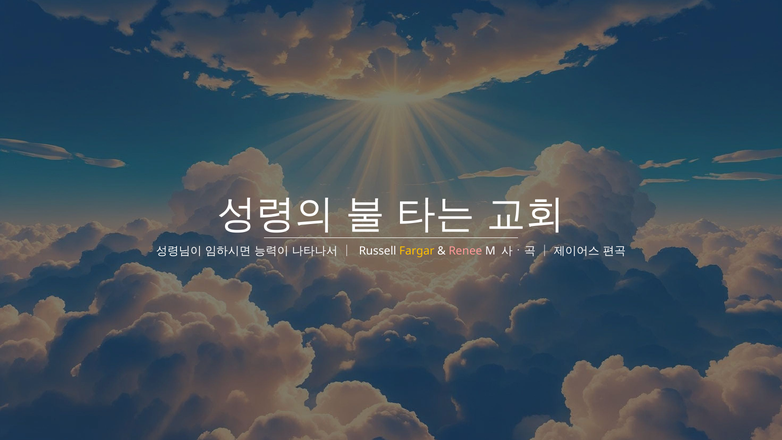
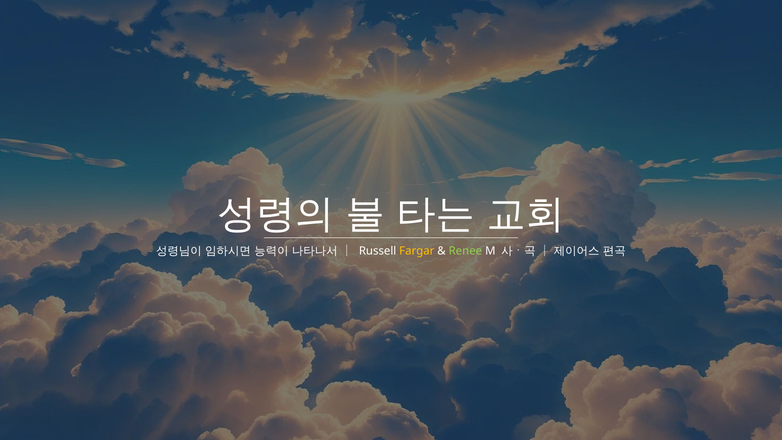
Renee colour: pink -> light green
